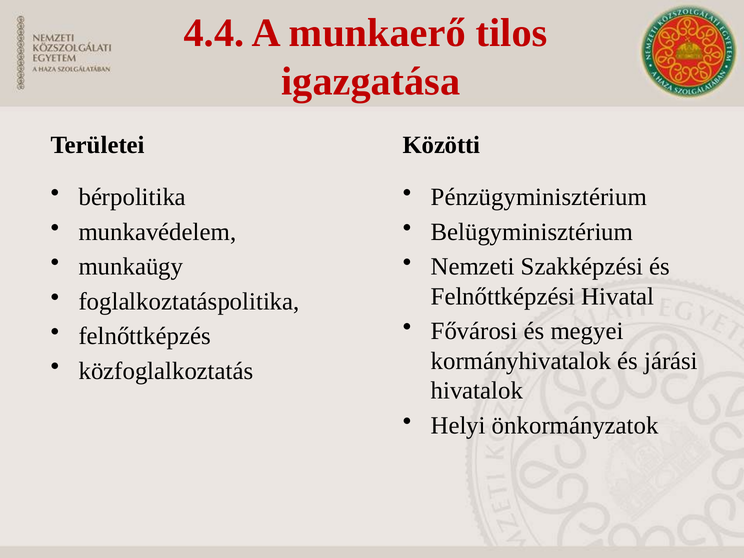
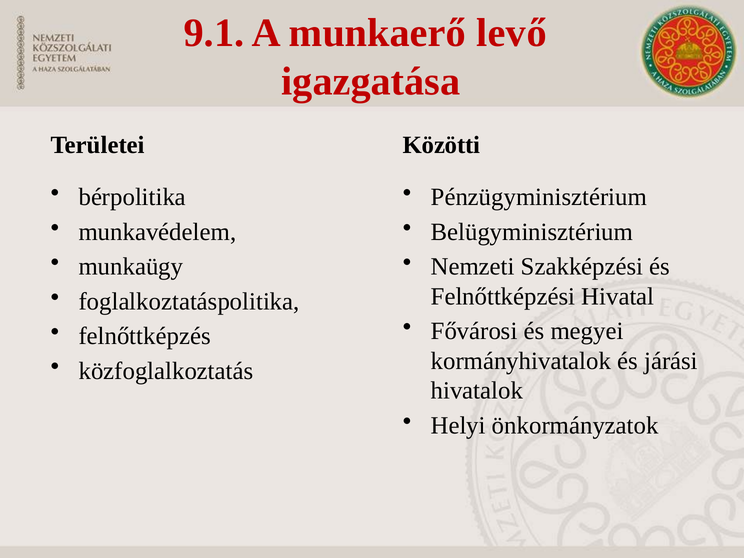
4.4: 4.4 -> 9.1
tilos: tilos -> levő
